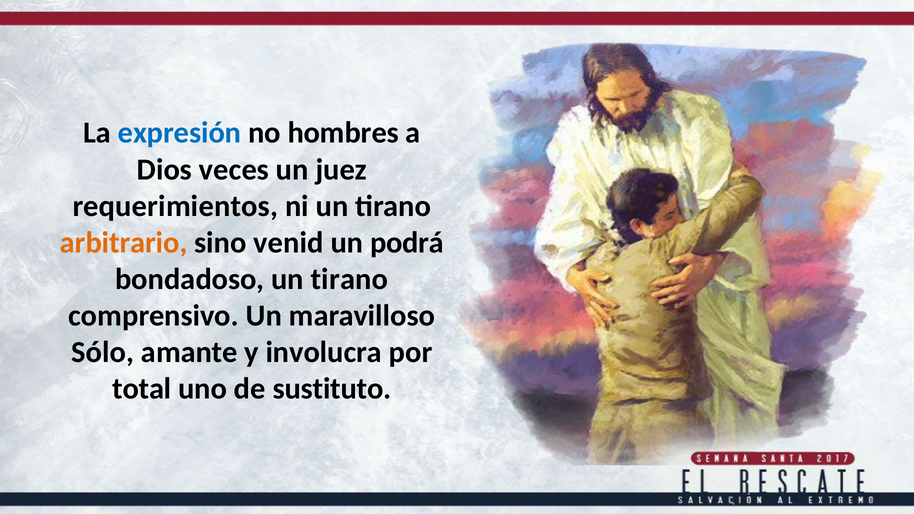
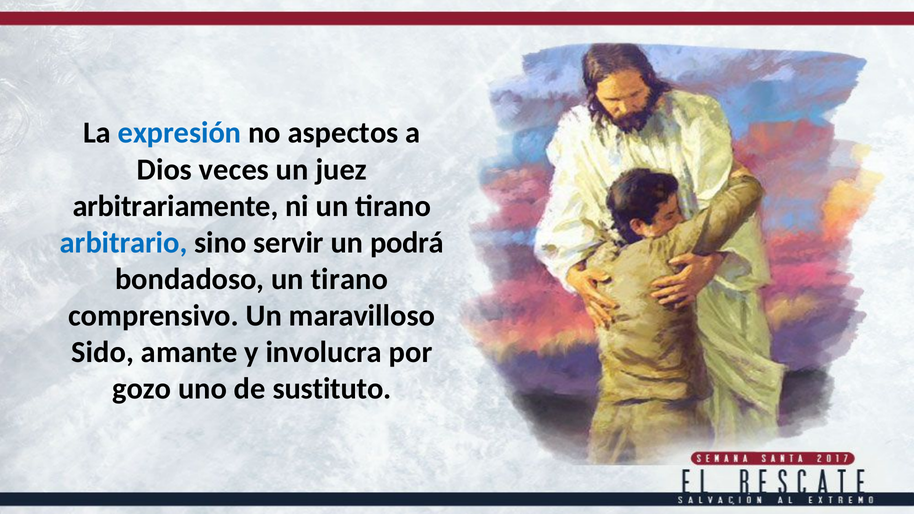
hombres: hombres -> aspectos
requerimientos: requerimientos -> arbitrariamente
arbitrario colour: orange -> blue
venid: venid -> servir
Sólo: Sólo -> Sido
total: total -> gozo
